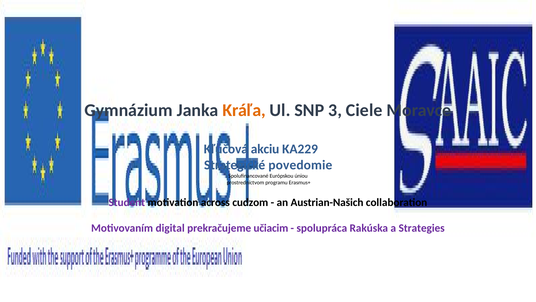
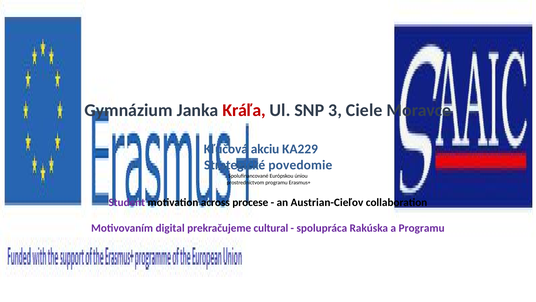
Kráľa colour: orange -> red
cudzom: cudzom -> procese
Austrian-Našich: Austrian-Našich -> Austrian-Cieľov
učiacim: učiacim -> cultural
a Strategies: Strategies -> Programu
